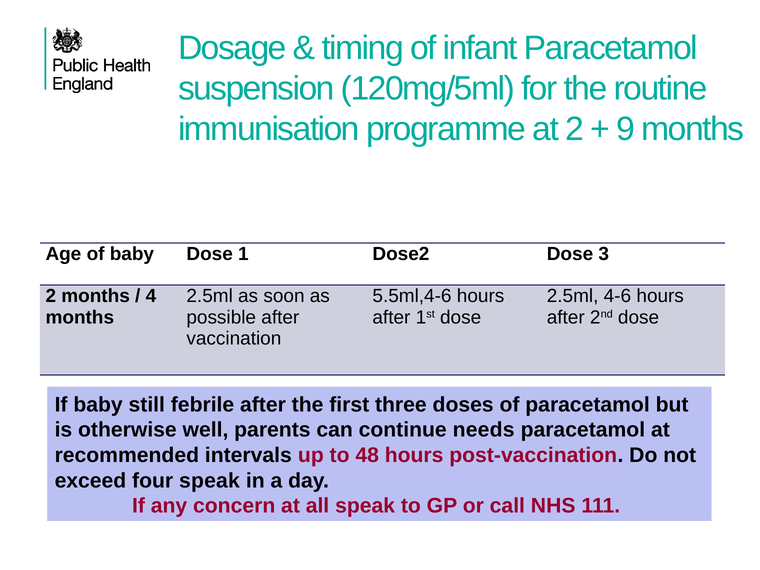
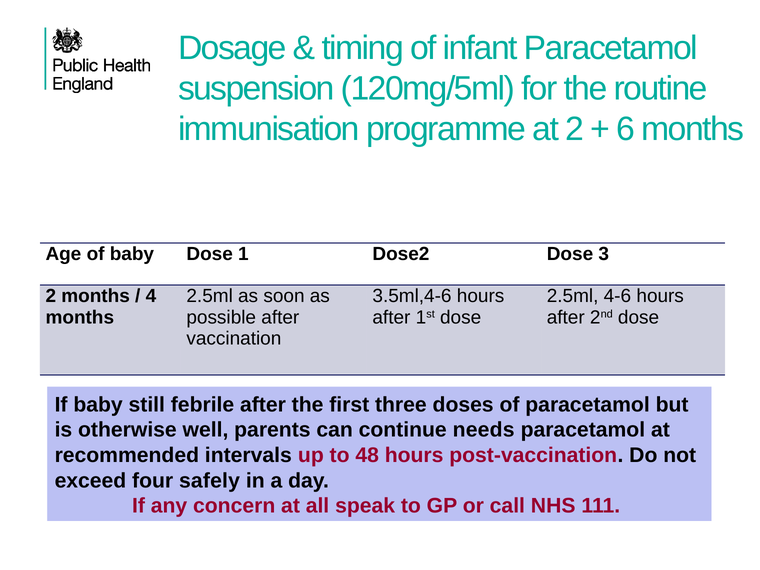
9: 9 -> 6
5.5ml,4-6: 5.5ml,4-6 -> 3.5ml,4-6
four speak: speak -> safely
